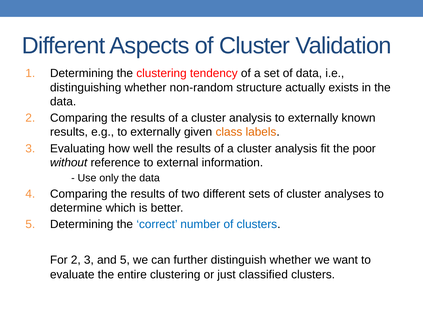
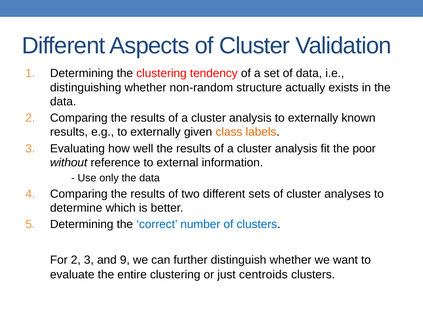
and 5: 5 -> 9
classified: classified -> centroids
